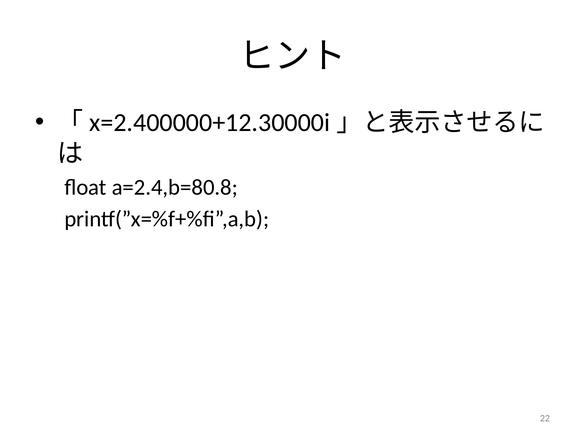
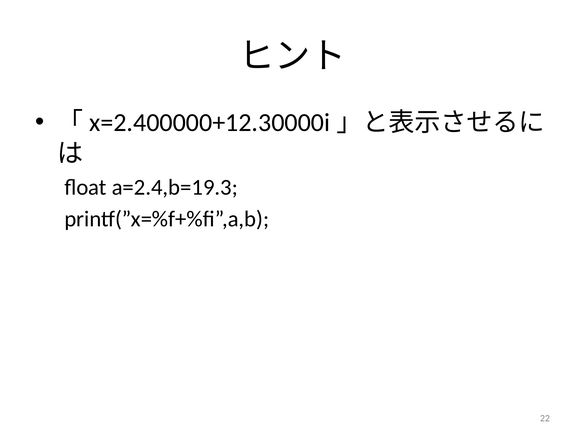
a=2.4,b=80.8: a=2.4,b=80.8 -> a=2.4,b=19.3
